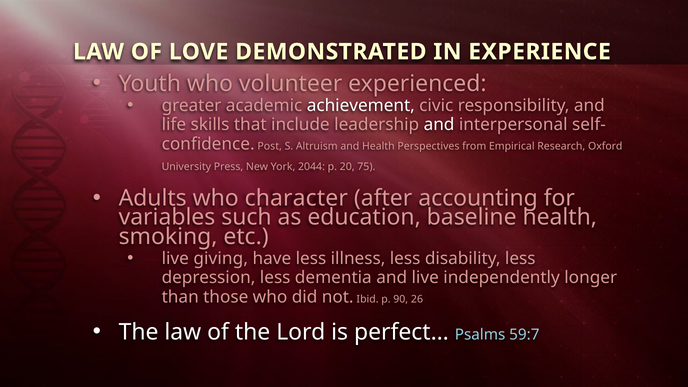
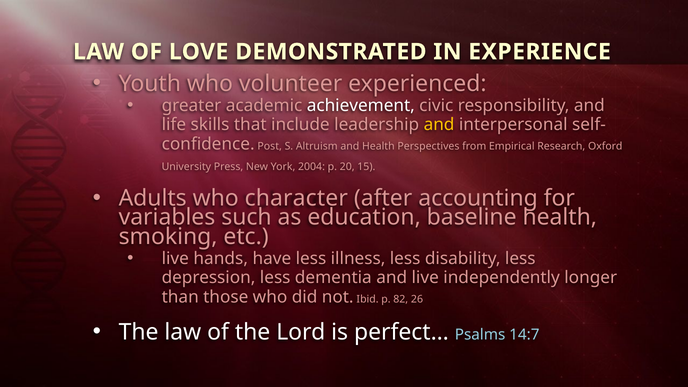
and at (439, 125) colour: white -> yellow
2044: 2044 -> 2004
75: 75 -> 15
giving: giving -> hands
90: 90 -> 82
59:7: 59:7 -> 14:7
